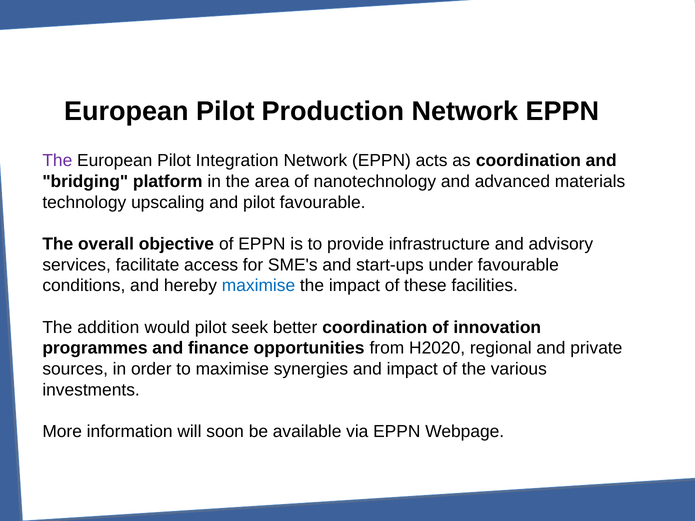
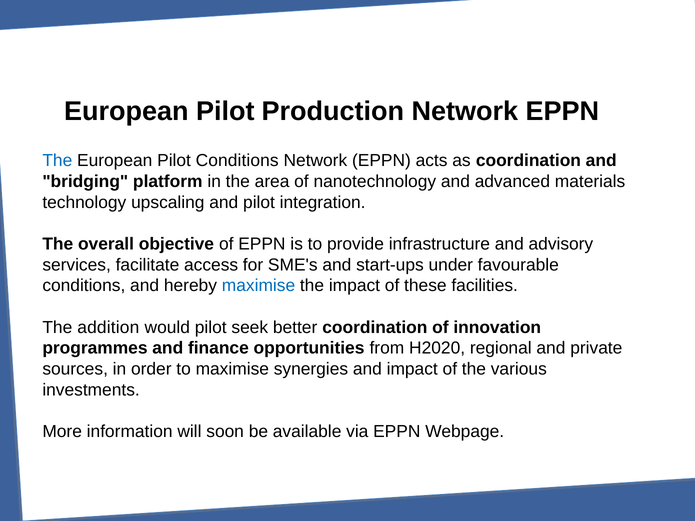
The at (57, 161) colour: purple -> blue
Pilot Integration: Integration -> Conditions
pilot favourable: favourable -> integration
